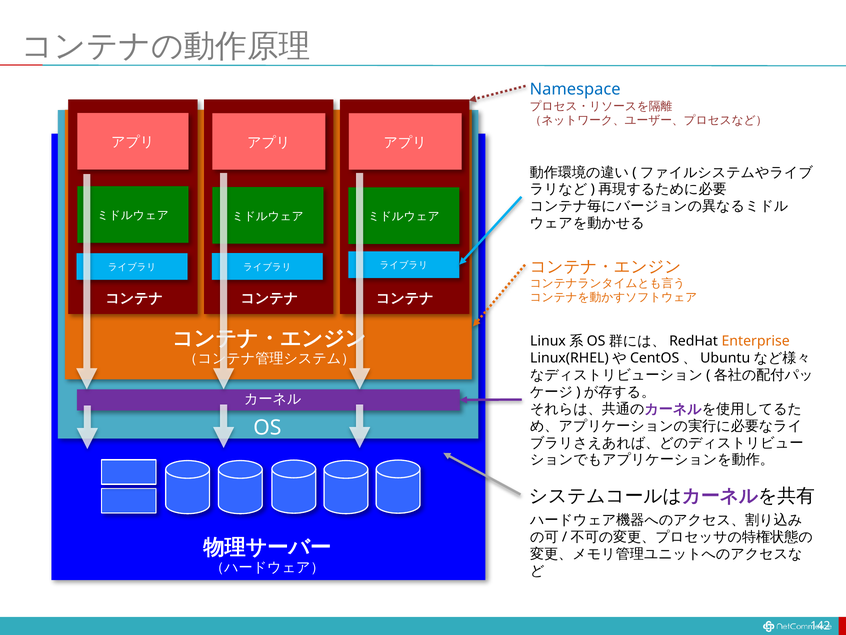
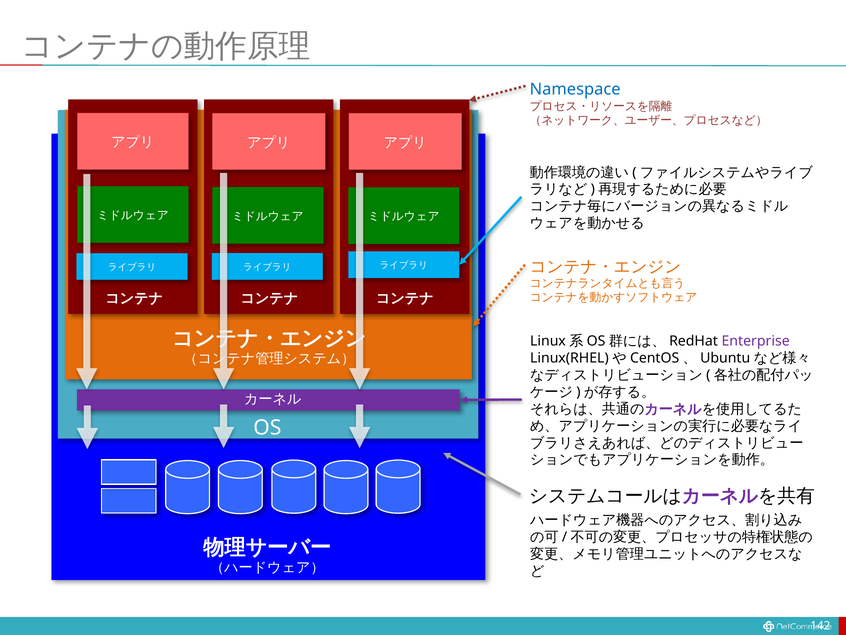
Enterprise colour: orange -> purple
